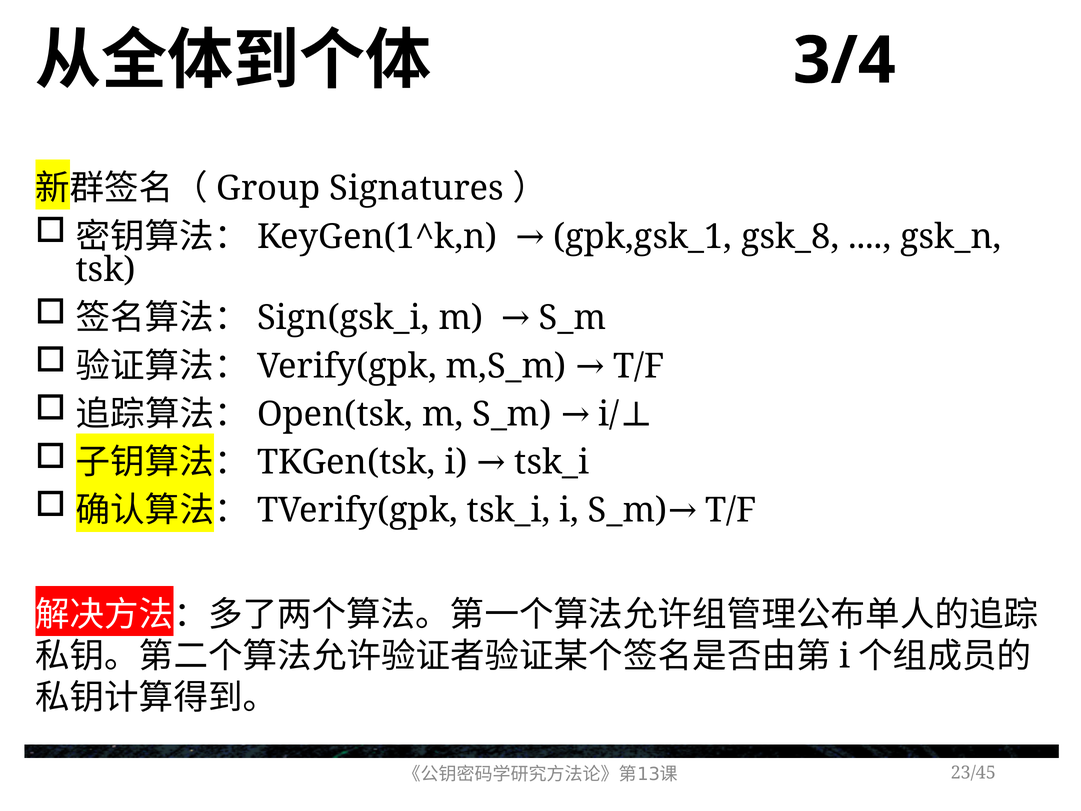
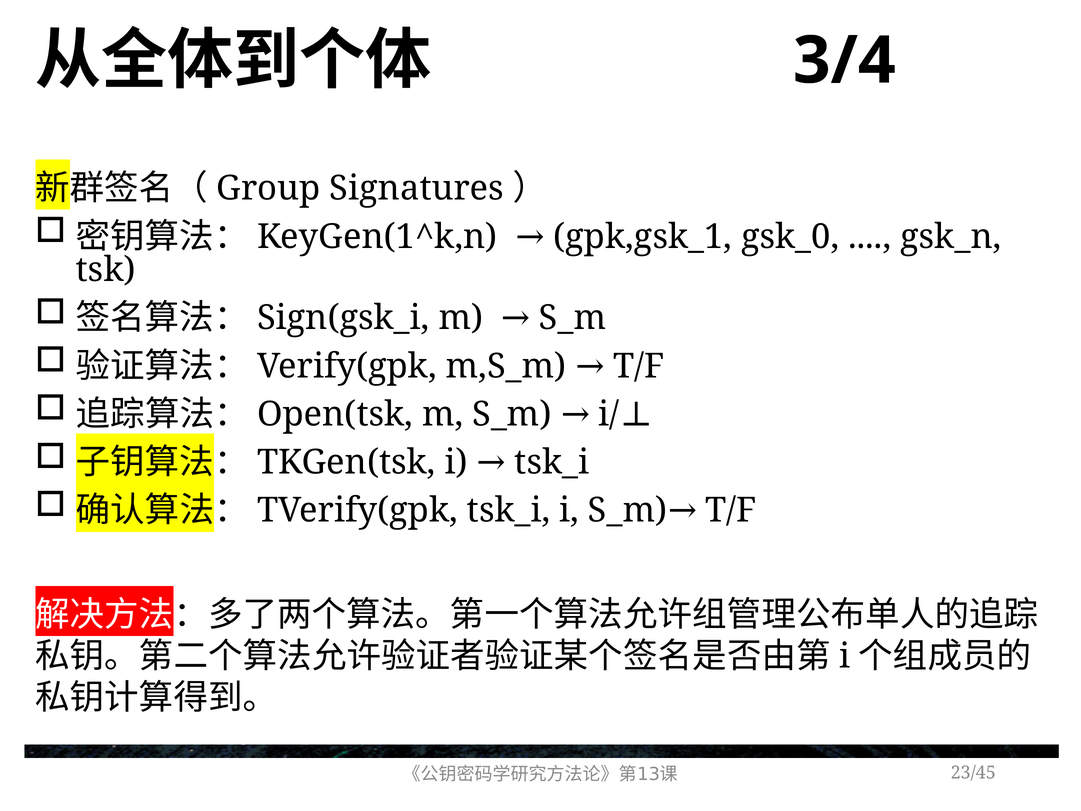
gsk_8: gsk_8 -> gsk_0
